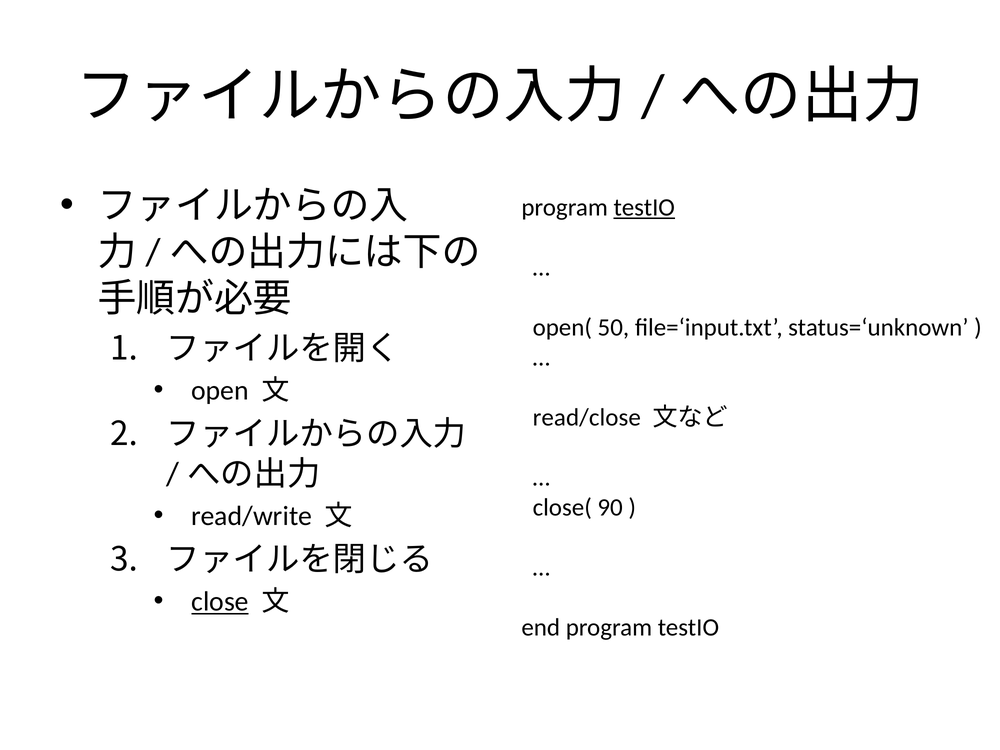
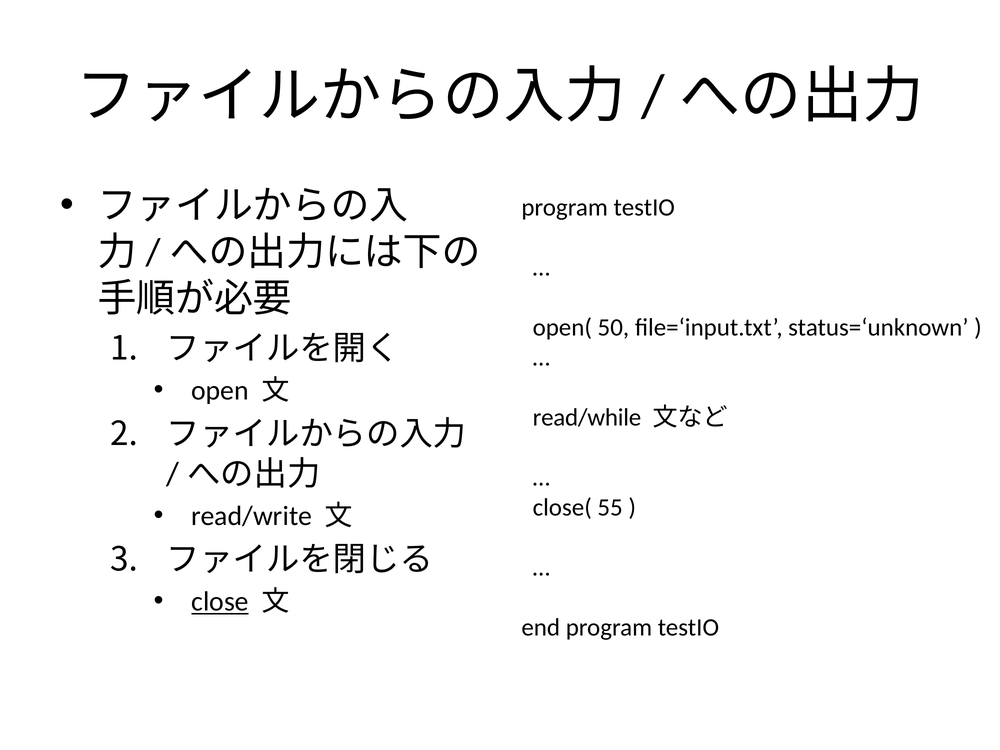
testIO at (644, 208) underline: present -> none
read/close: read/close -> read/while
90: 90 -> 55
